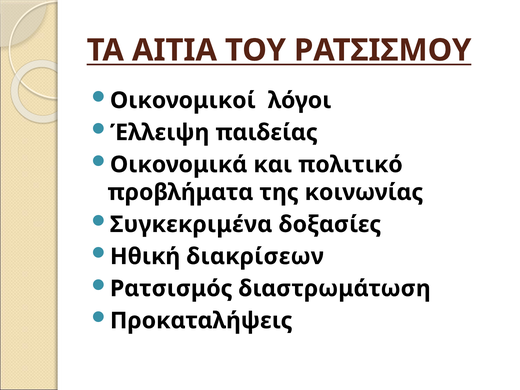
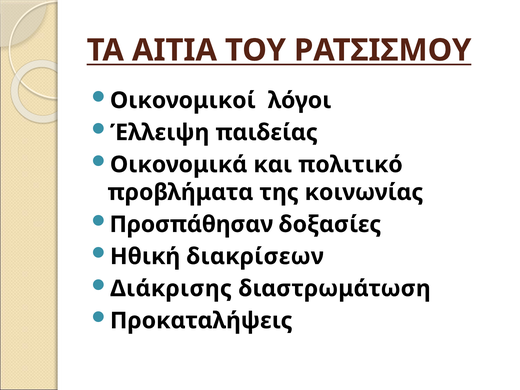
Συγκεκριμένα: Συγκεκριμένα -> Προσπάθησαν
Ρατσισμός: Ρατσισμός -> Διάκρισης
